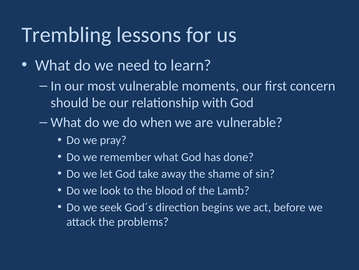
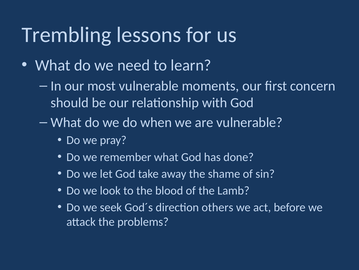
begins: begins -> others
